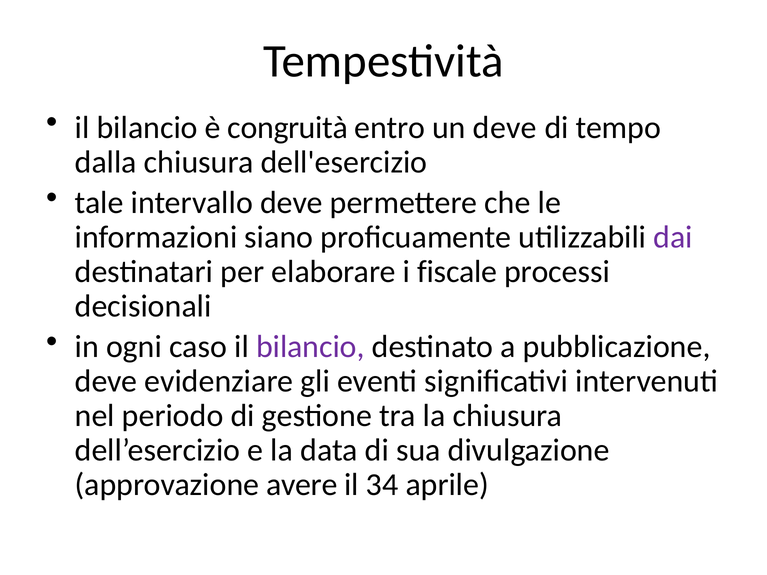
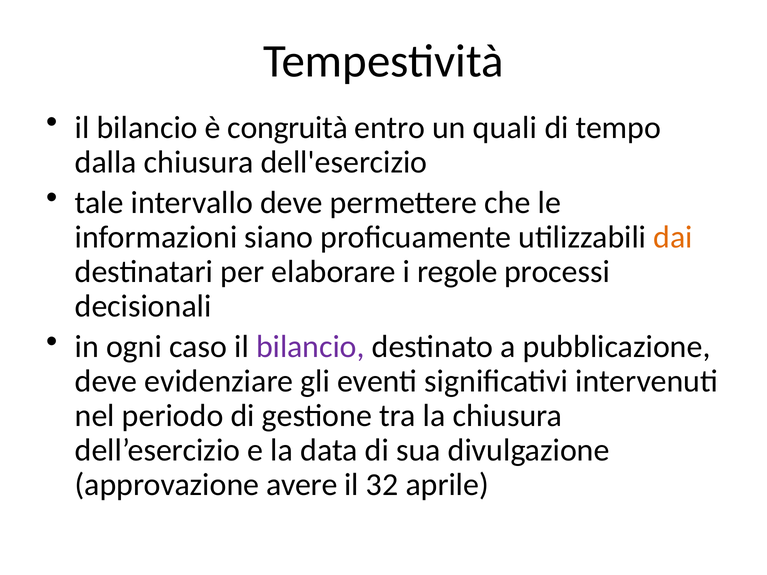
un deve: deve -> quali
dai colour: purple -> orange
fiscale: fiscale -> regole
34: 34 -> 32
